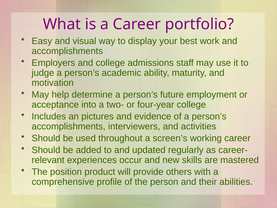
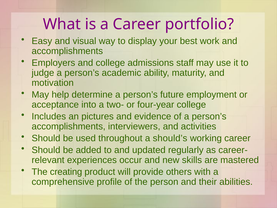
screen’s: screen’s -> should’s
position: position -> creating
